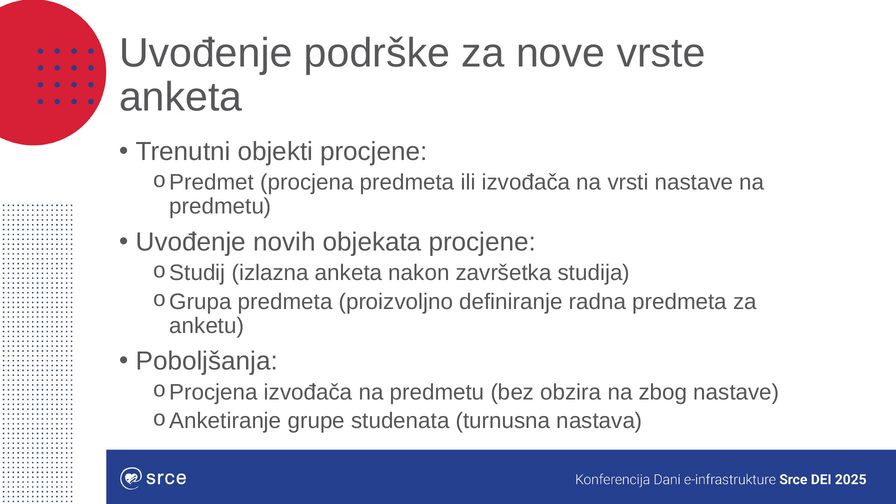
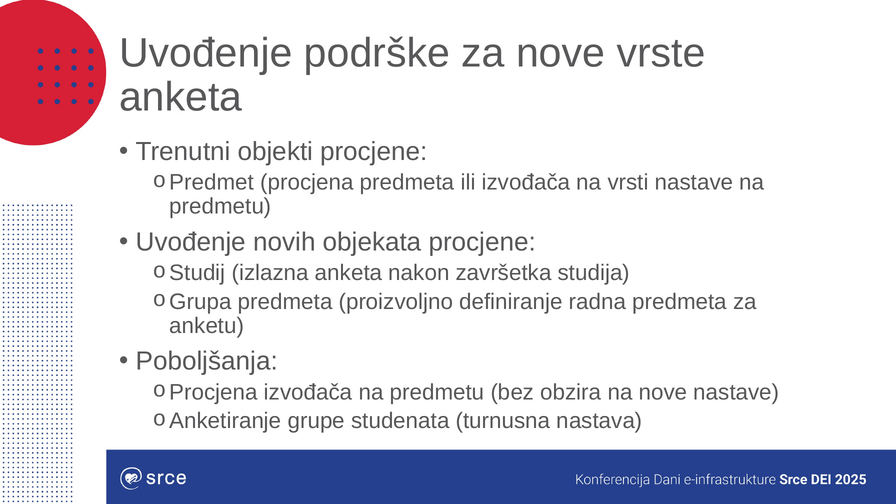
na zbog: zbog -> nove
